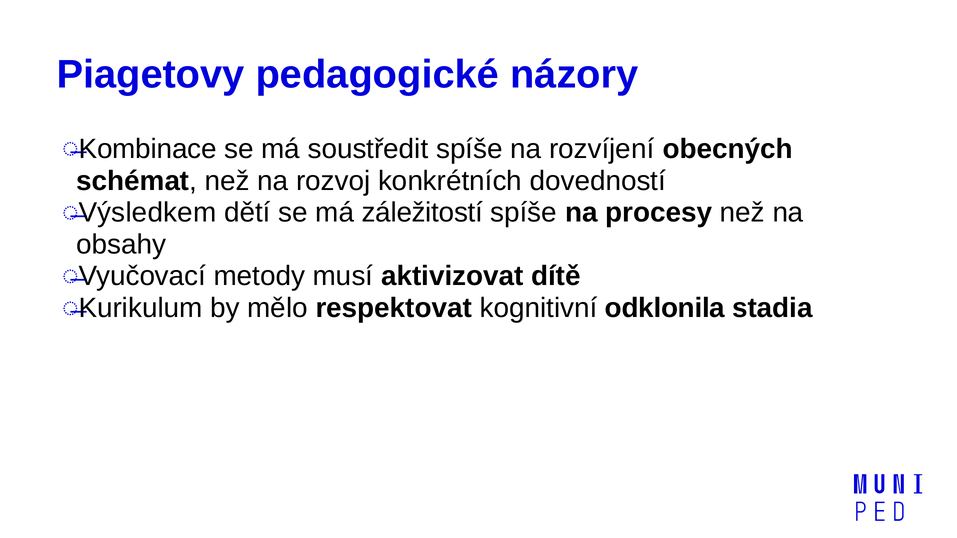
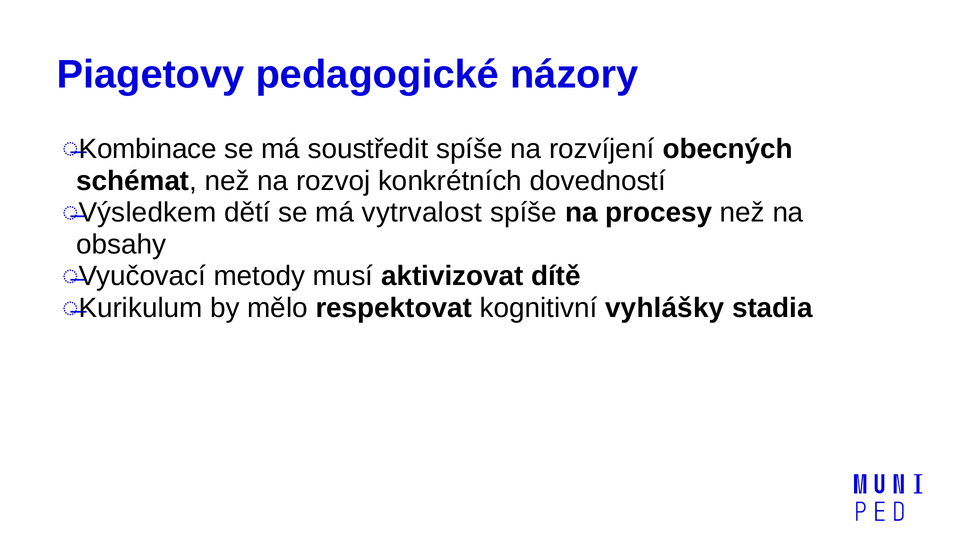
záležitostí: záležitostí -> vytrvalost
odklonila: odklonila -> vyhlášky
